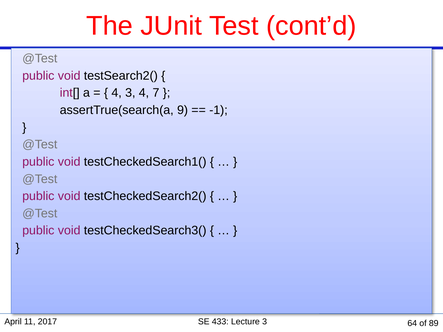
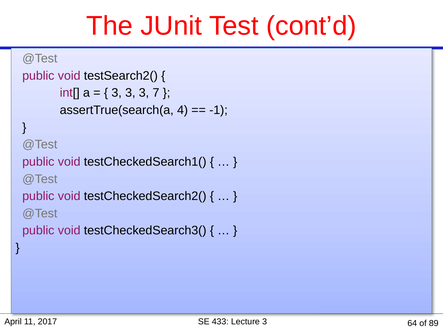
4 at (117, 93): 4 -> 3
4 at (144, 93): 4 -> 3
9: 9 -> 4
